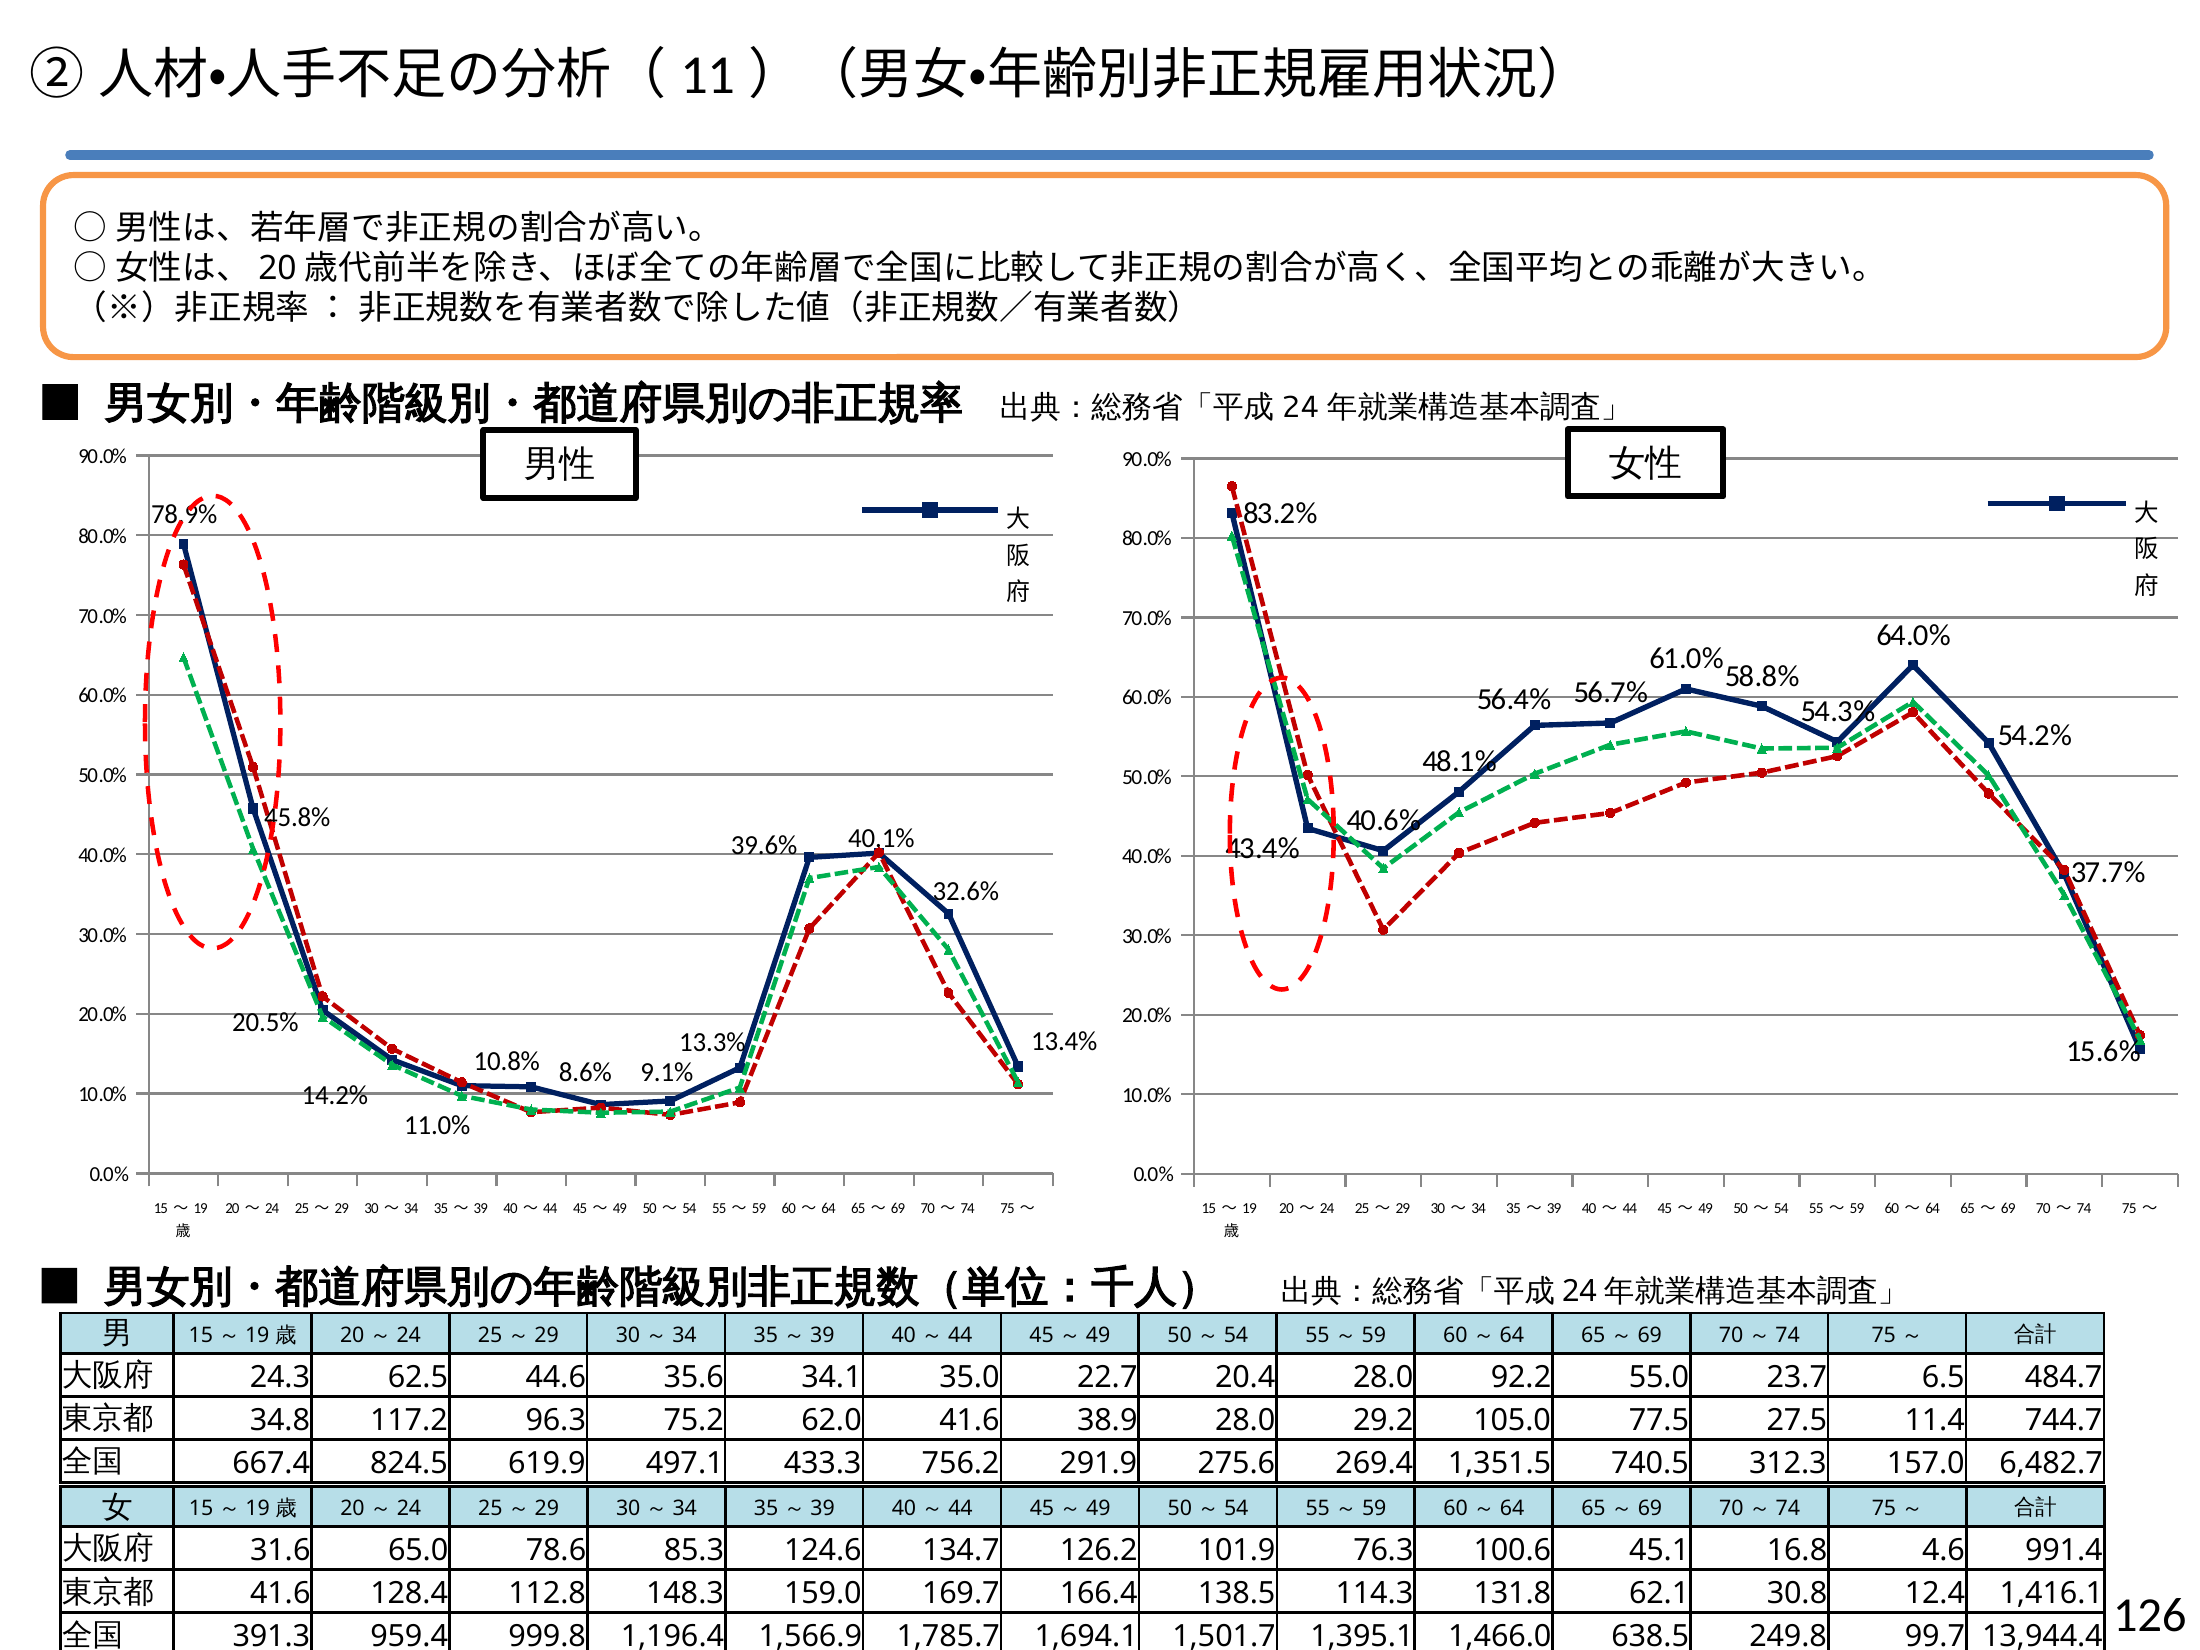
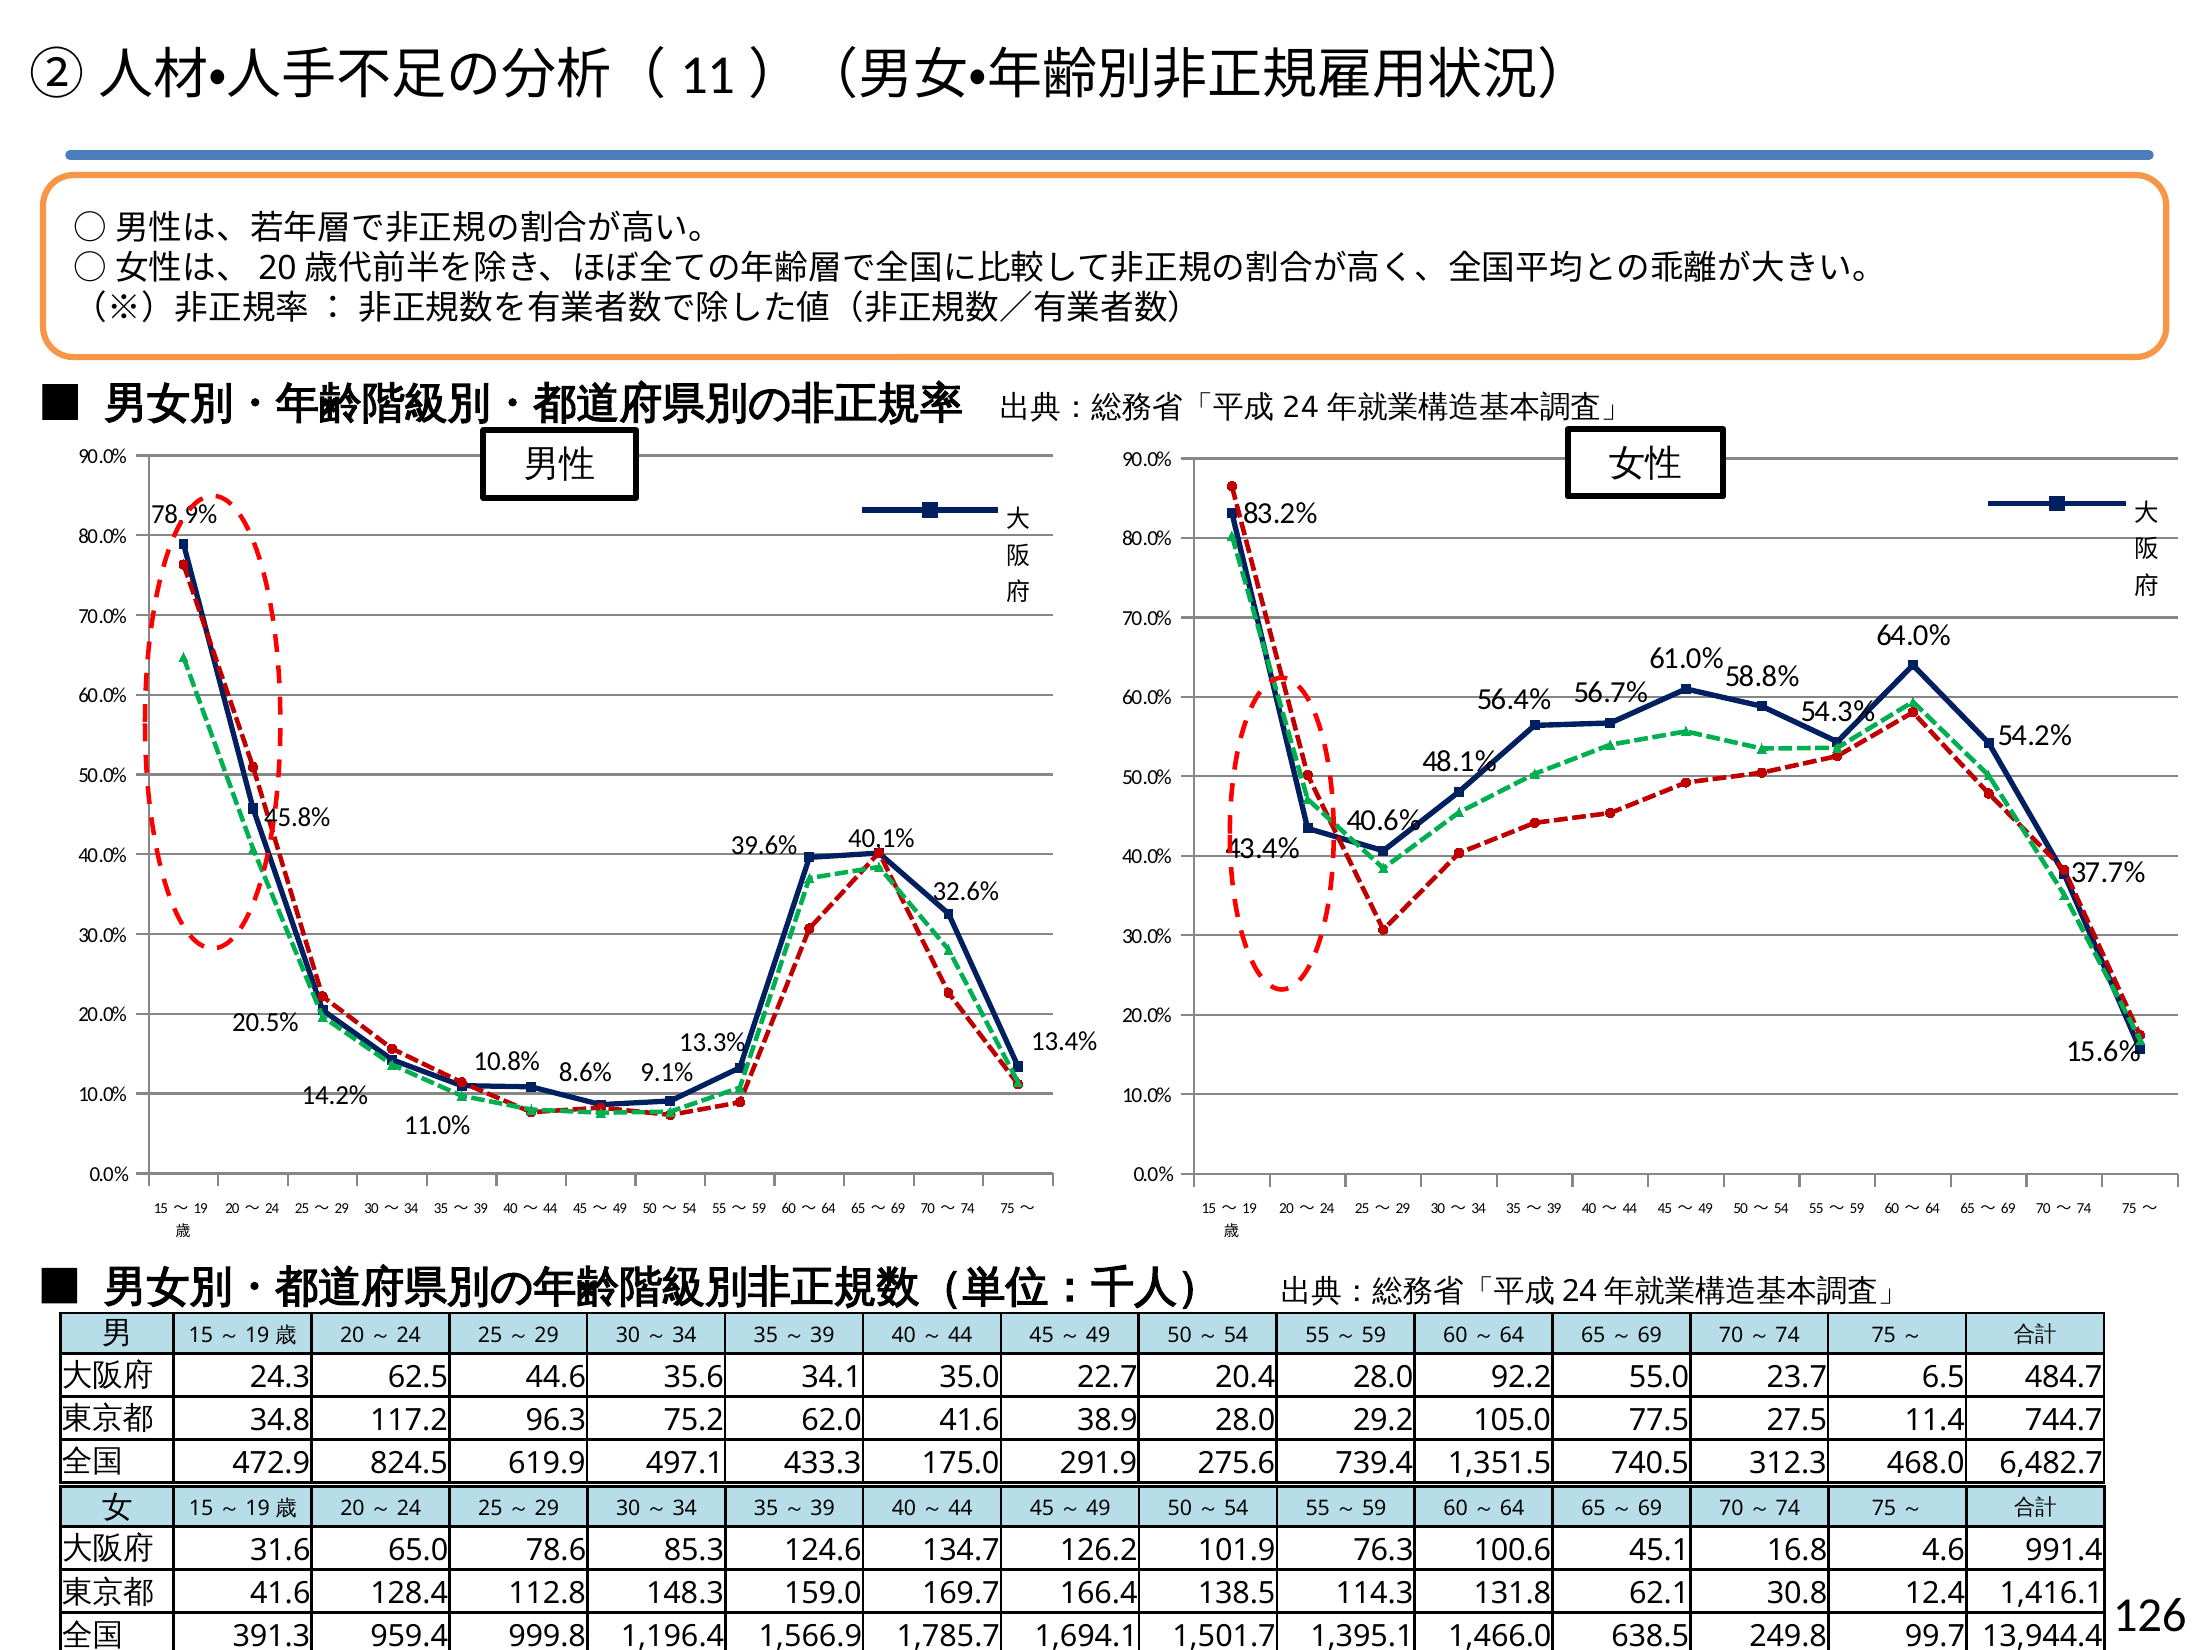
667.4: 667.4 -> 472.9
756.2: 756.2 -> 175.0
269.4: 269.4 -> 739.4
157.0: 157.0 -> 468.0
